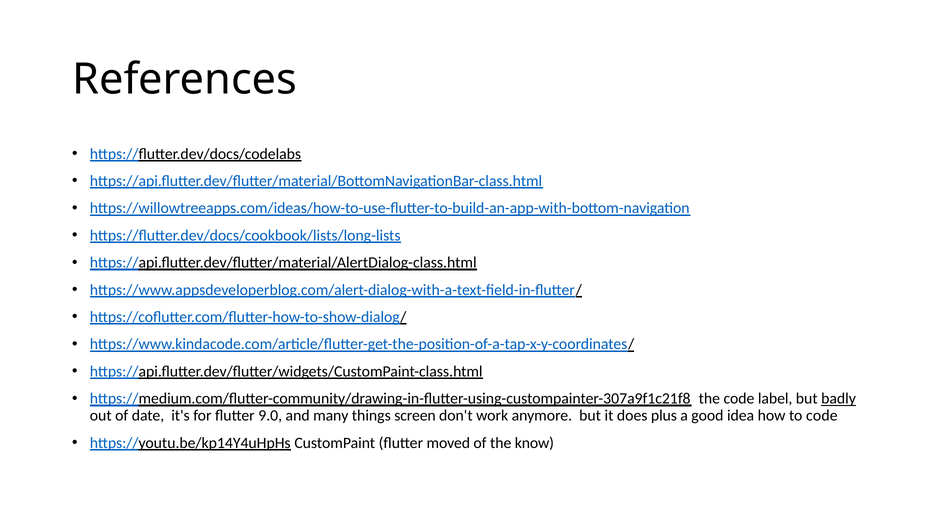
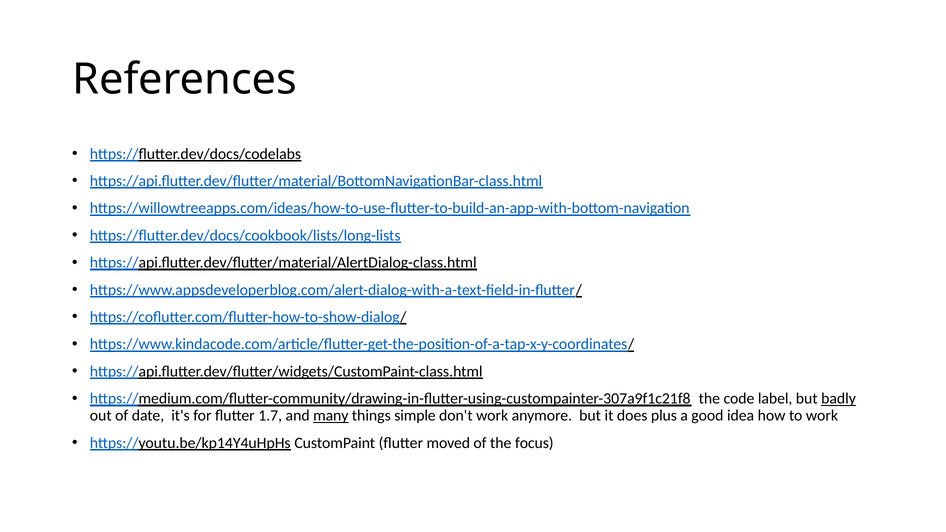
9.0: 9.0 -> 1.7
many underline: none -> present
screen: screen -> simple
to code: code -> work
know: know -> focus
